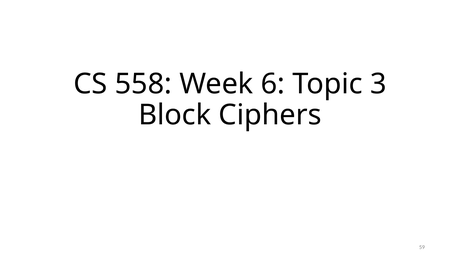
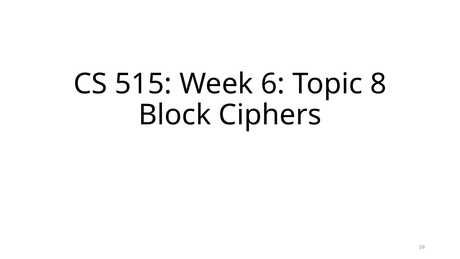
558: 558 -> 515
3: 3 -> 8
